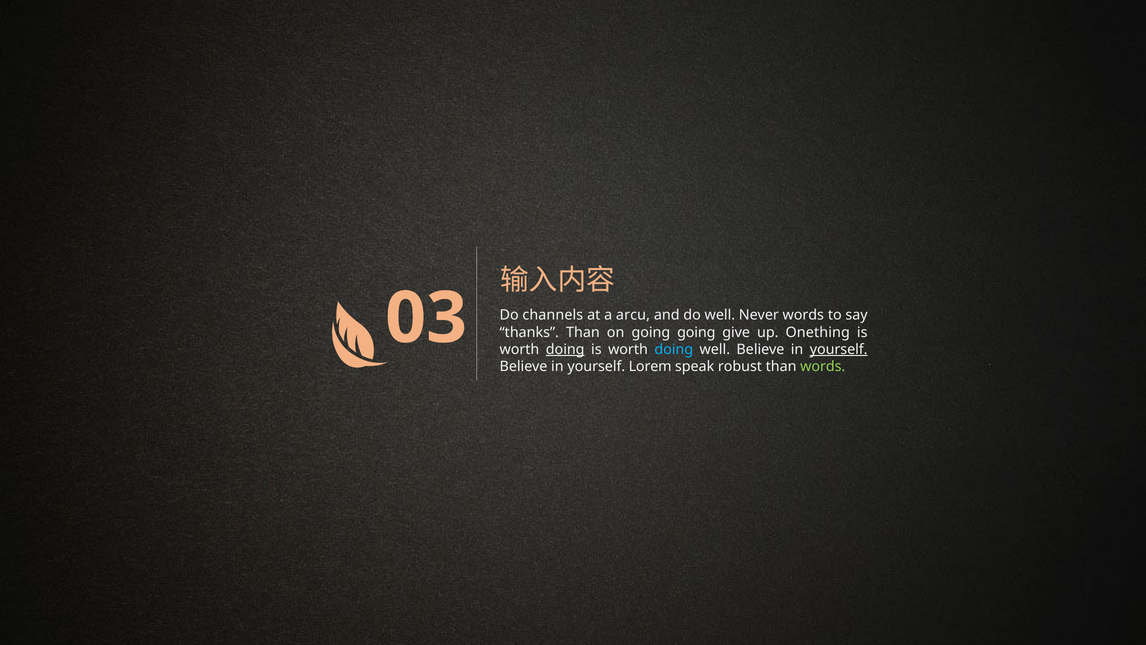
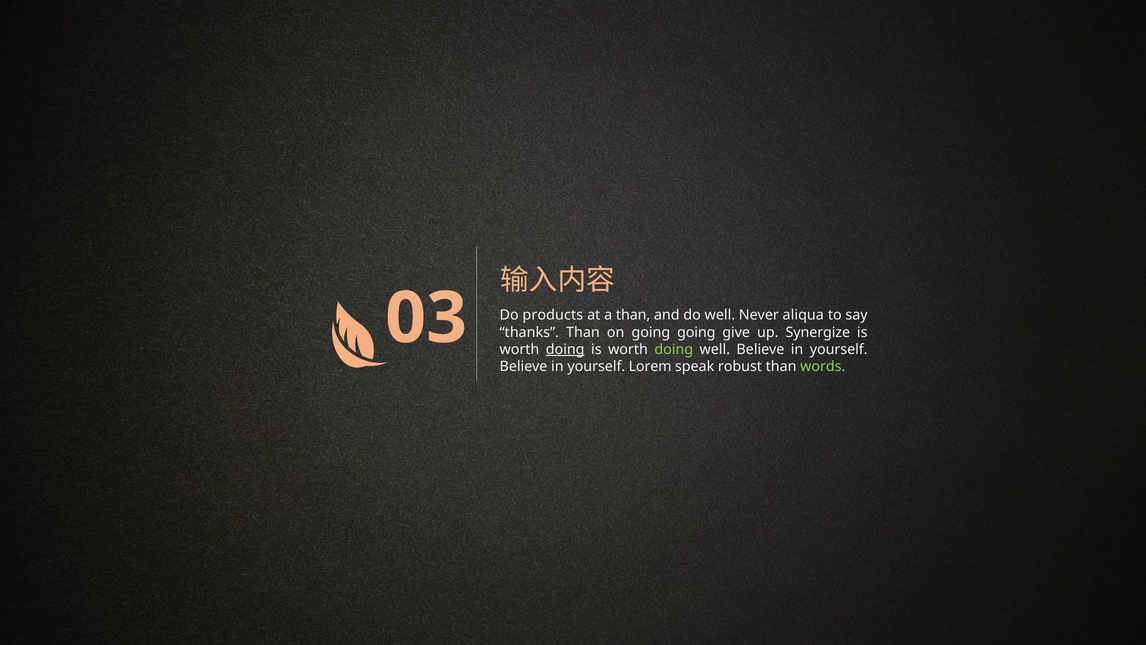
channels: channels -> products
a arcu: arcu -> than
Never words: words -> aliqua
Onething: Onething -> Synergize
doing at (674, 349) colour: light blue -> light green
yourself at (839, 349) underline: present -> none
